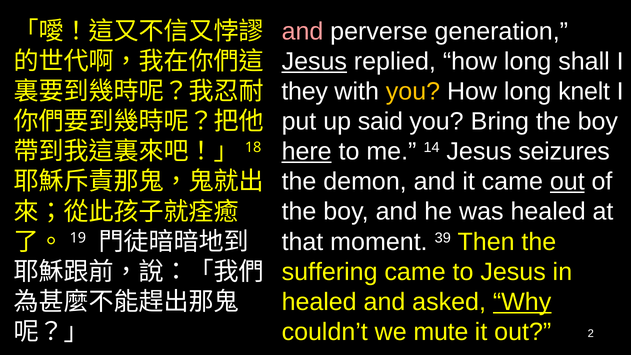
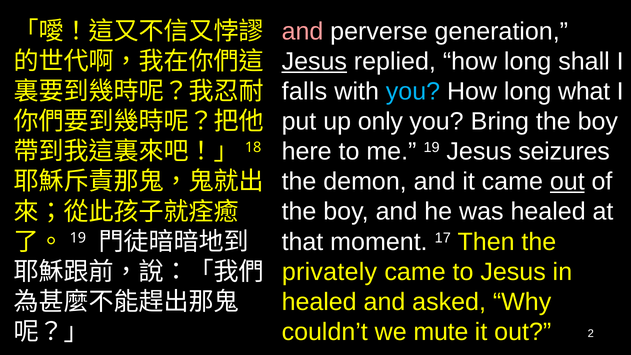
they: they -> falls
you at (413, 91) colour: yellow -> light blue
knelt: knelt -> what
said: said -> only
here underline: present -> none
14: 14 -> 19
39: 39 -> 17
suffering: suffering -> privately
Why underline: present -> none
